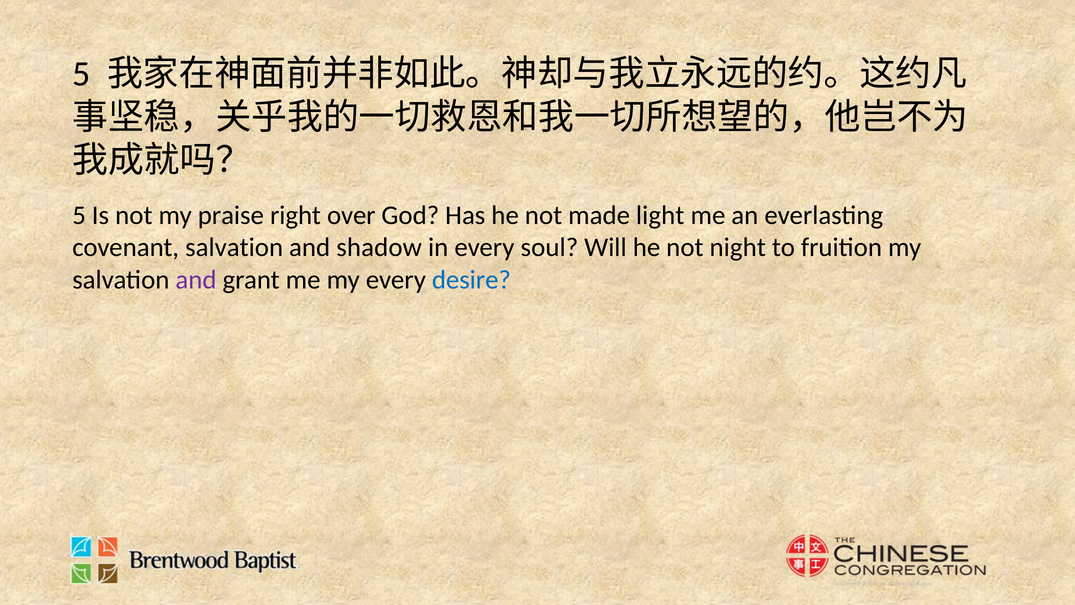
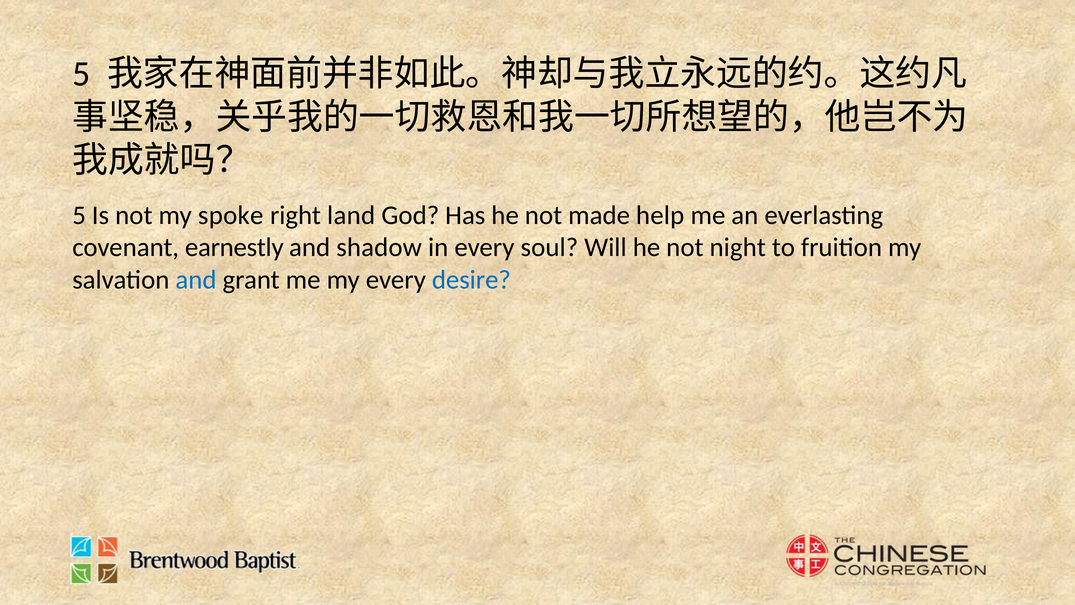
praise: praise -> spoke
over: over -> land
light: light -> help
covenant salvation: salvation -> earnestly
and at (196, 280) colour: purple -> blue
